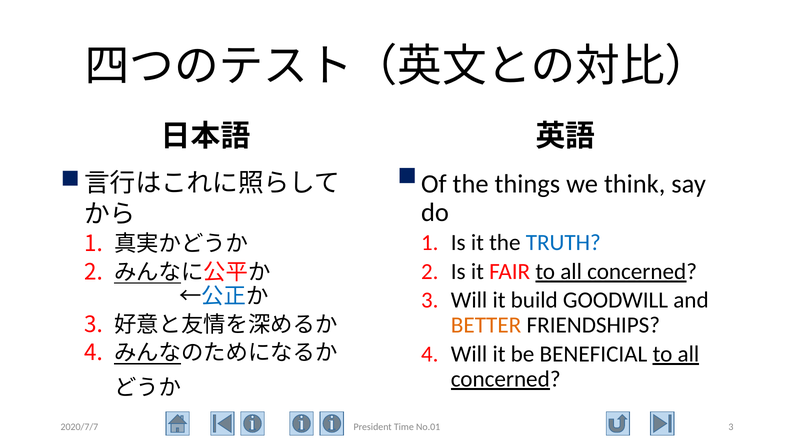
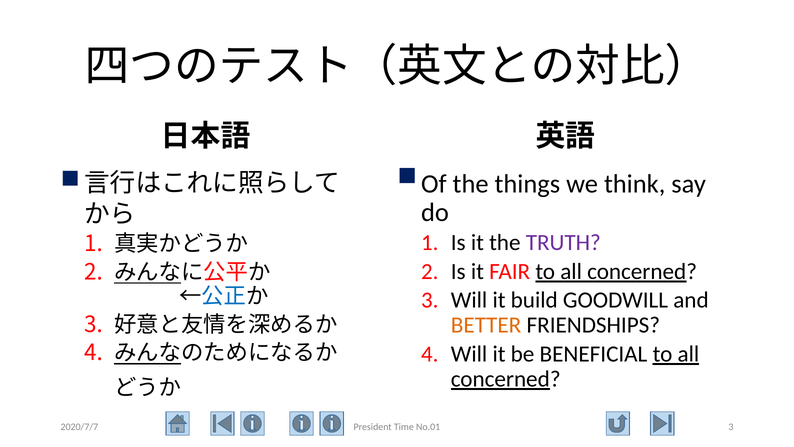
TRUTH colour: blue -> purple
